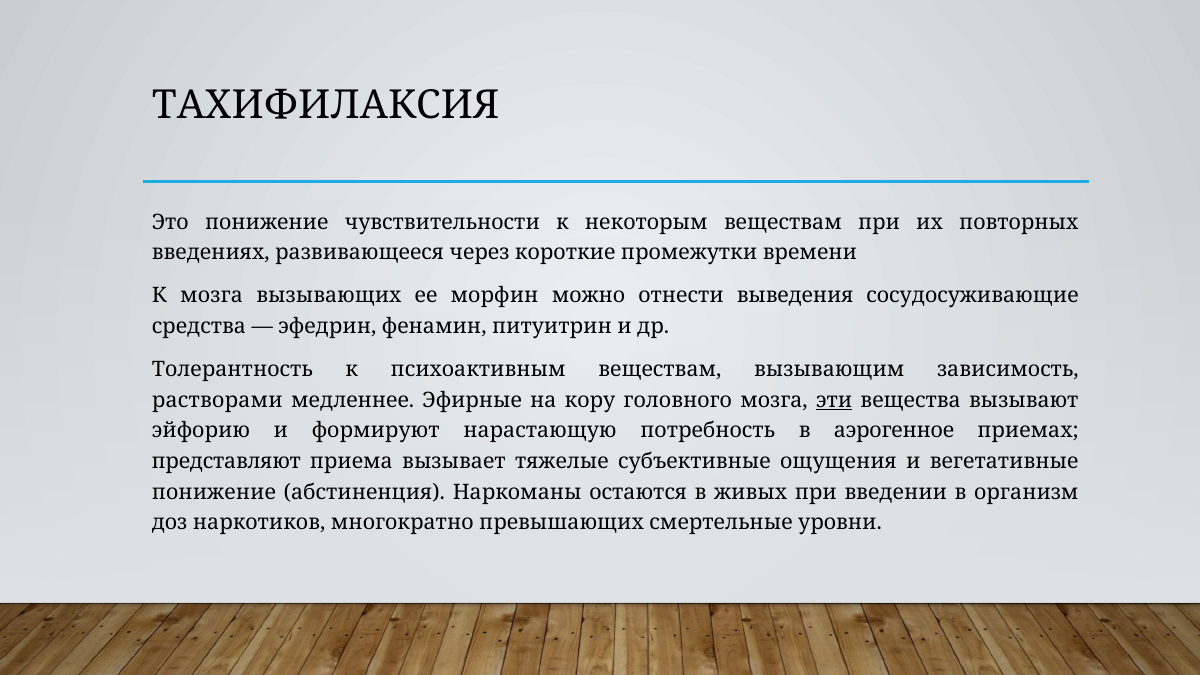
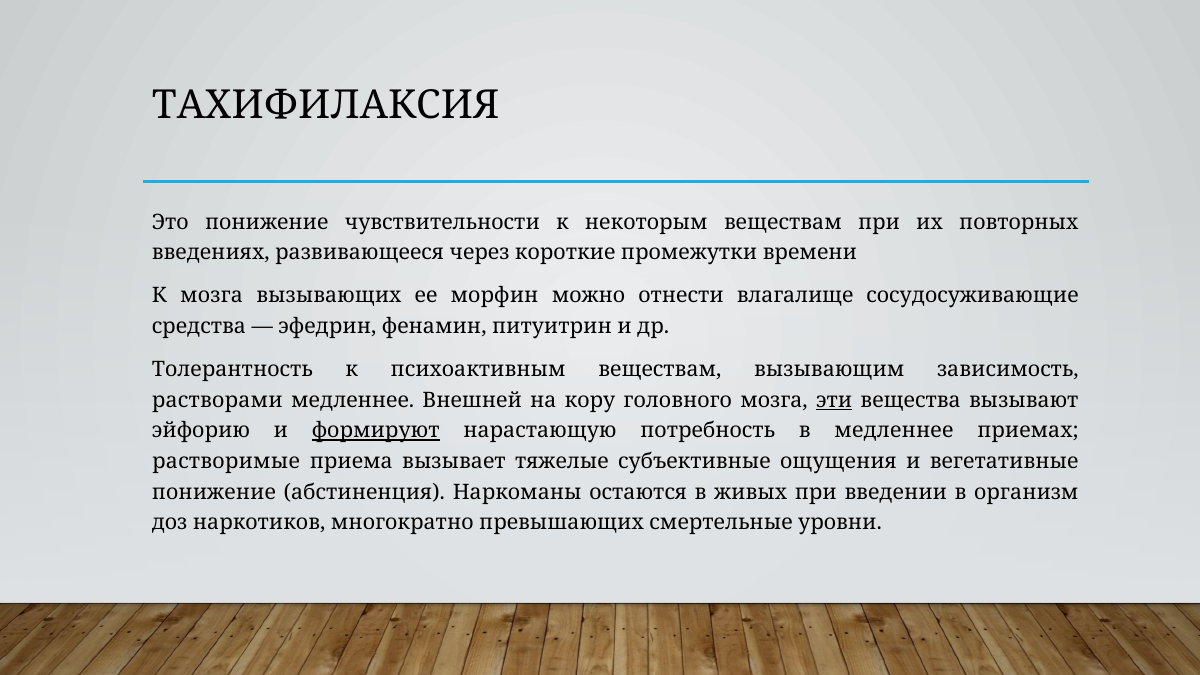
выведения: выведения -> влагалище
Эфирные: Эфирные -> Внешней
формируют underline: none -> present
в аэрогенное: аэрогенное -> медленнее
представляют: представляют -> растворимые
